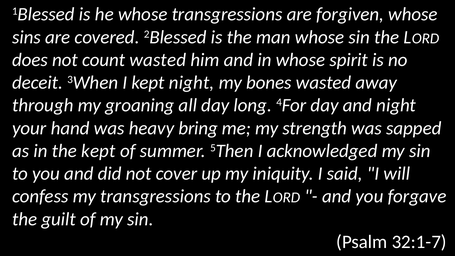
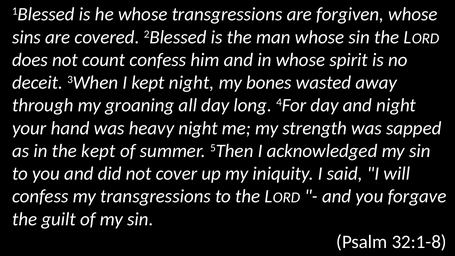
count wasted: wasted -> confess
heavy bring: bring -> night
32:1-7: 32:1-7 -> 32:1-8
